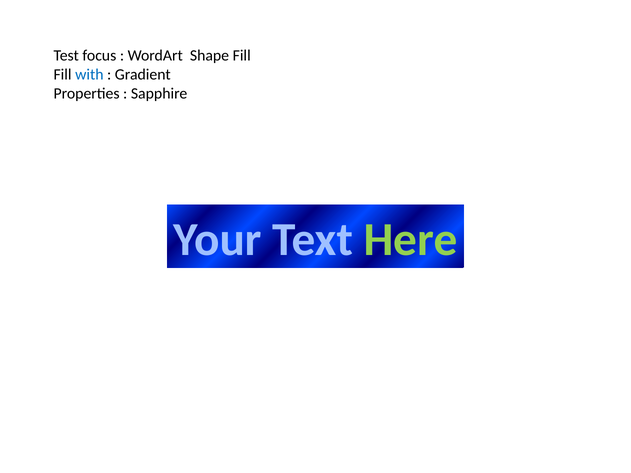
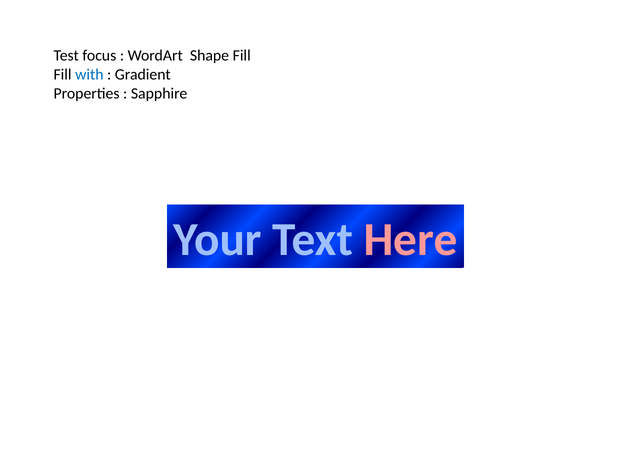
Here colour: light green -> pink
